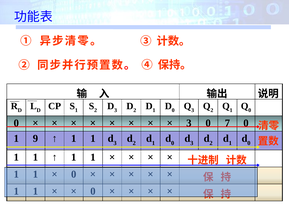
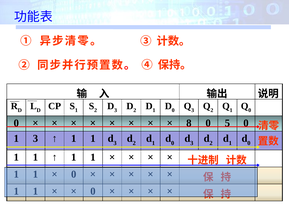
3 at (189, 123): 3 -> 8
7: 7 -> 5
1 9: 9 -> 3
